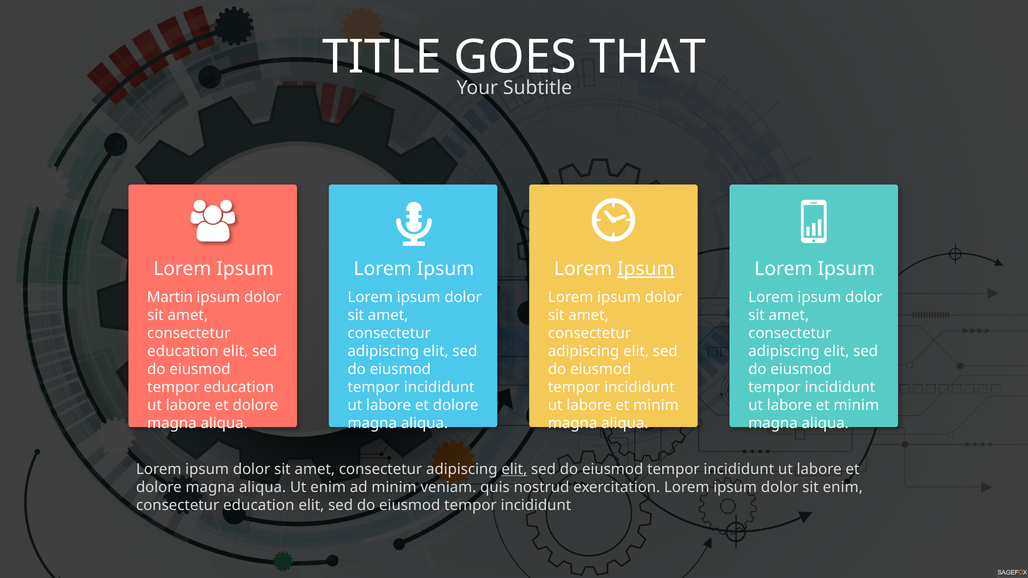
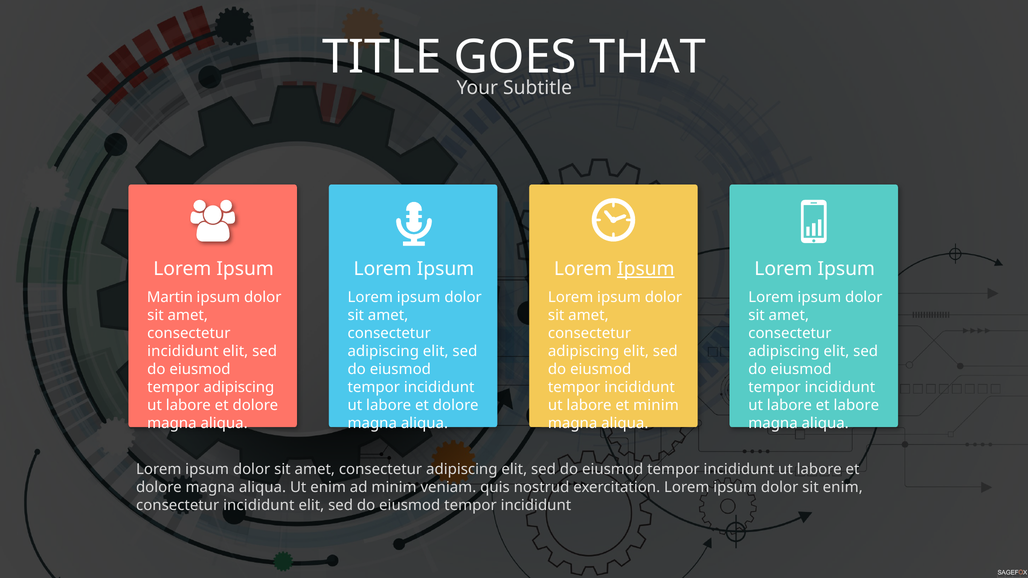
education at (183, 351): education -> incididunt
tempor education: education -> adipiscing
minim at (856, 405): minim -> labore
elit at (514, 469) underline: present -> none
education at (259, 505): education -> incididunt
